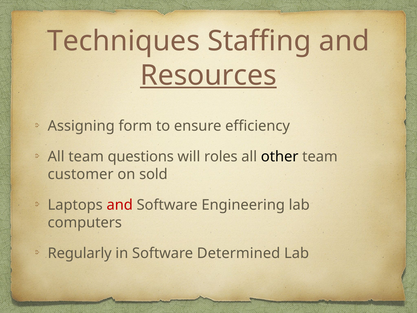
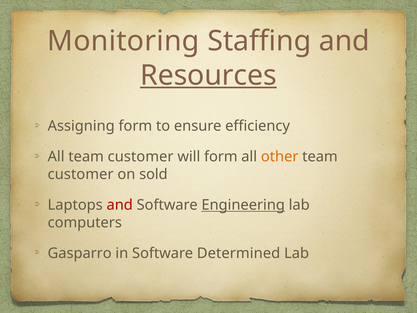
Techniques: Techniques -> Monitoring
All team questions: questions -> customer
will roles: roles -> form
other colour: black -> orange
Engineering underline: none -> present
Regularly: Regularly -> Gasparro
